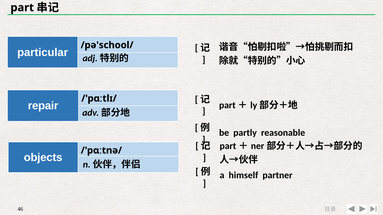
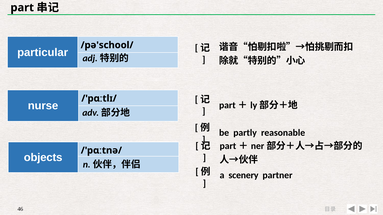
repair: repair -> nurse
himself: himself -> scenery
